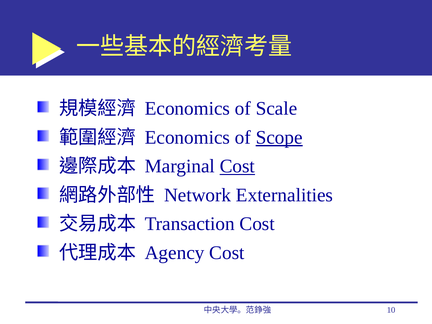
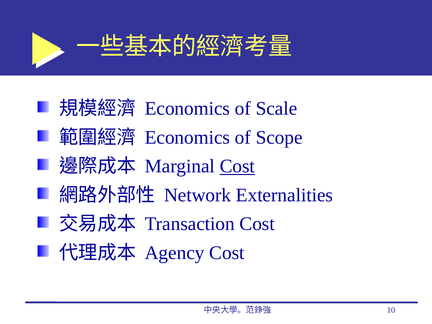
Scope underline: present -> none
